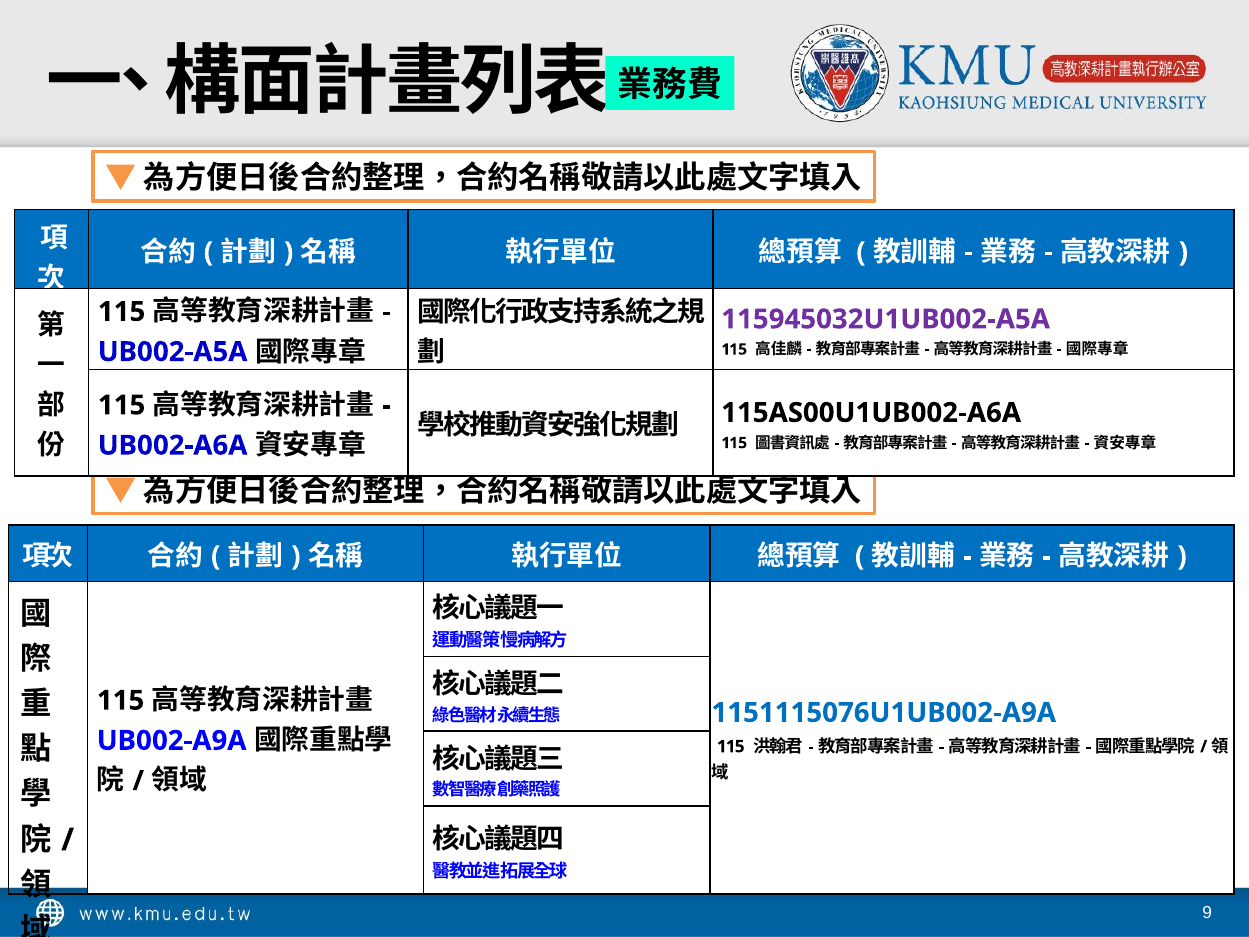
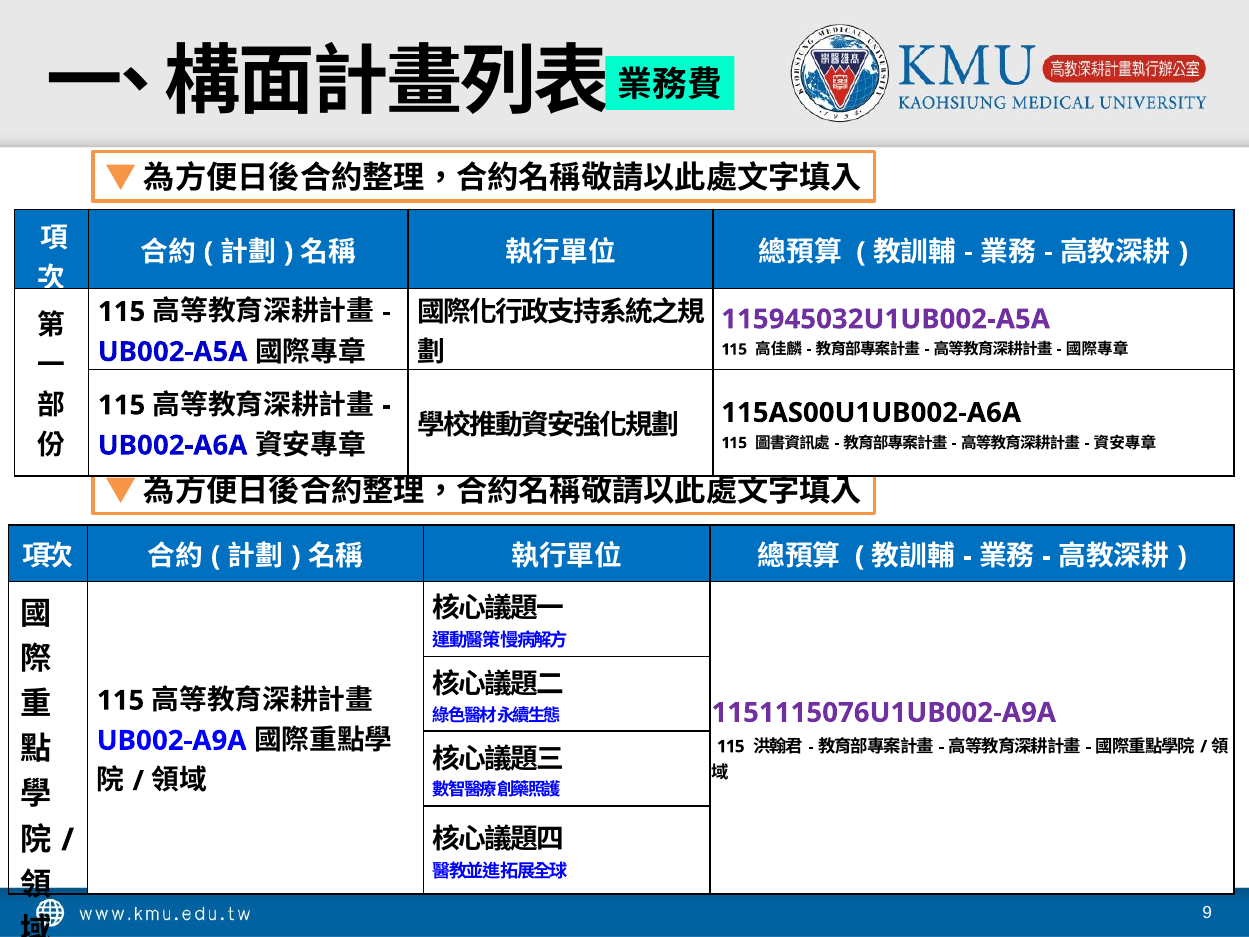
1151115076U1UB002-A9A colour: blue -> purple
